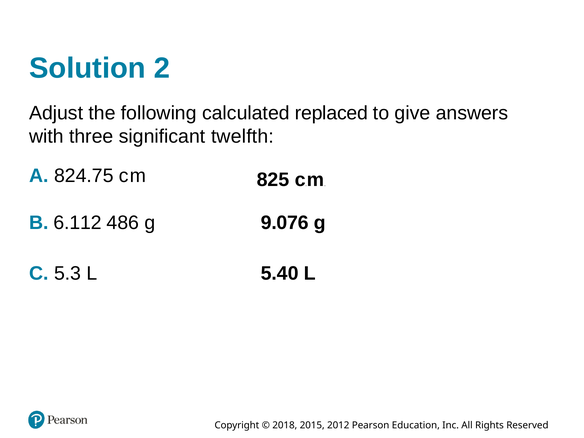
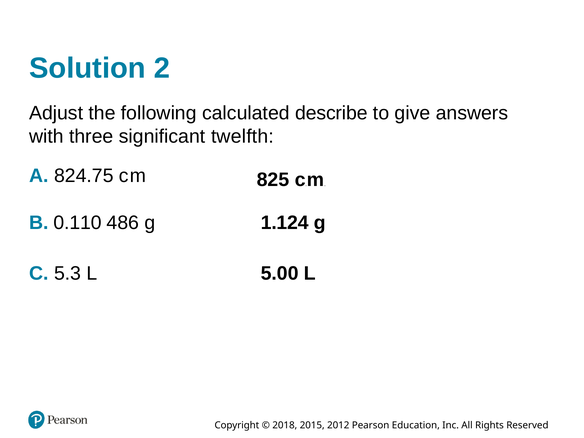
replaced: replaced -> describe
6.112: 6.112 -> 0.110
9.076: 9.076 -> 1.124
5.40: 5.40 -> 5.00
